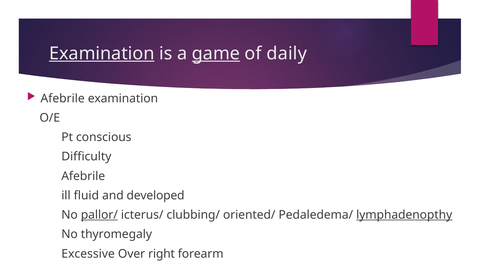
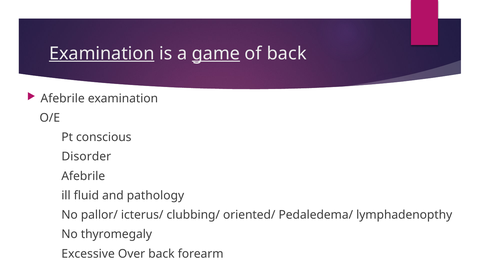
of daily: daily -> back
Difficulty: Difficulty -> Disorder
developed: developed -> pathology
pallor/ underline: present -> none
lymphadenopthy underline: present -> none
Over right: right -> back
